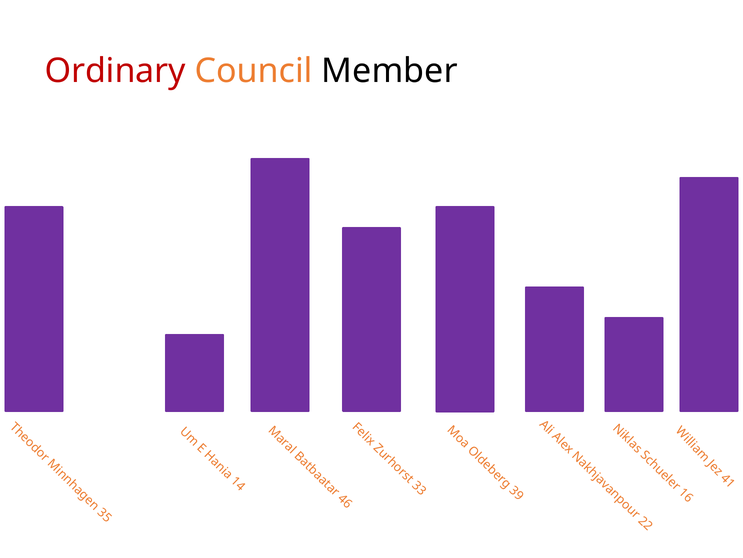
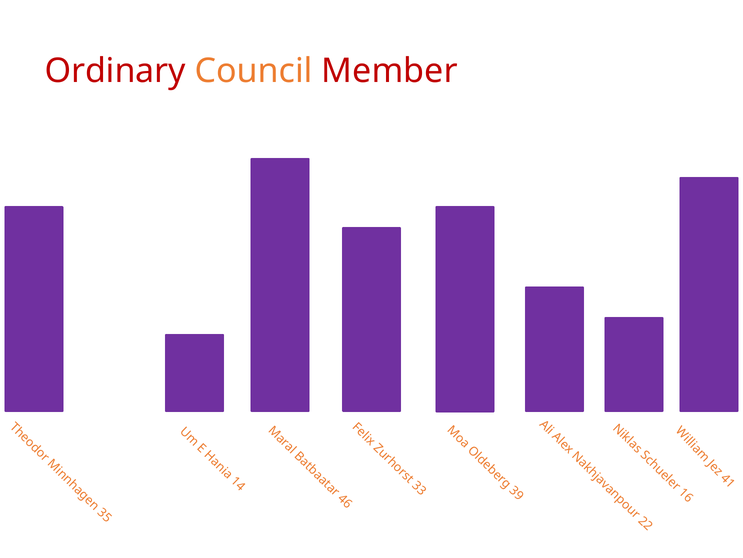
Member colour: black -> red
